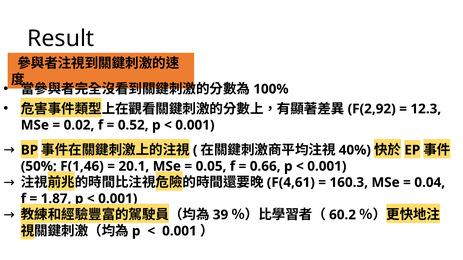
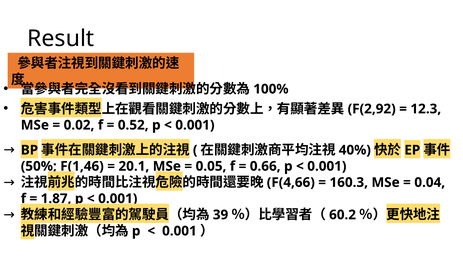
F(4,61: F(4,61 -> F(4,66
